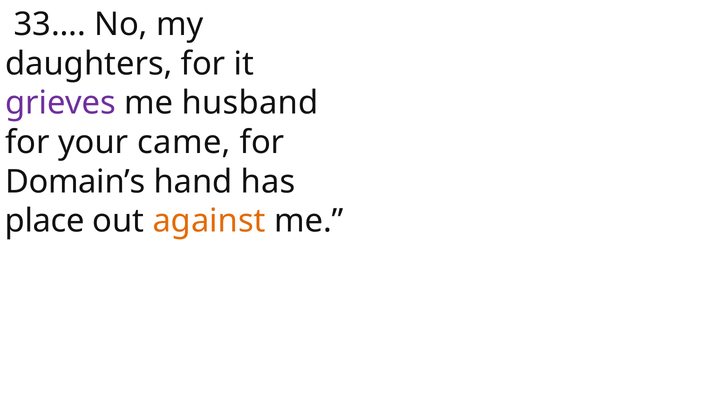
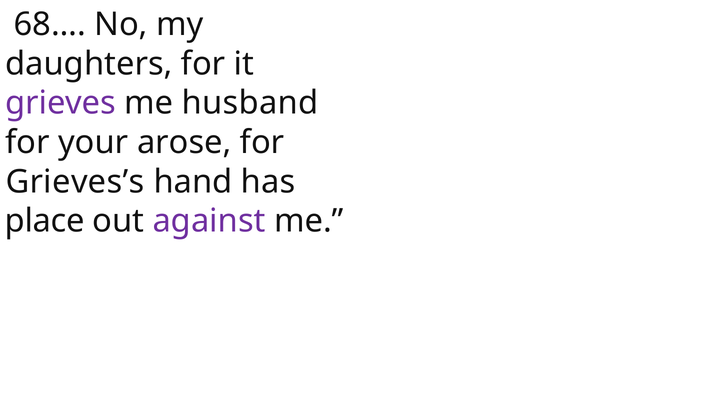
33…: 33… -> 68…
came: came -> arose
Domain’s: Domain’s -> Grieves’s
against colour: orange -> purple
